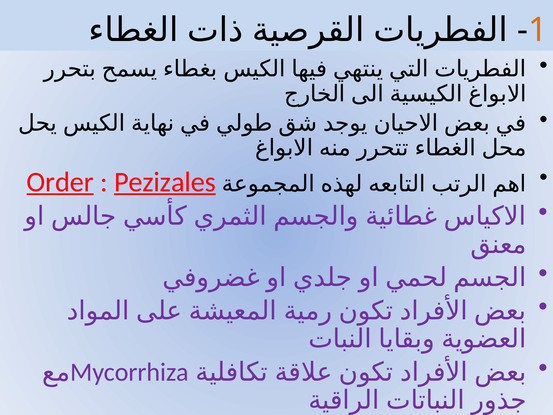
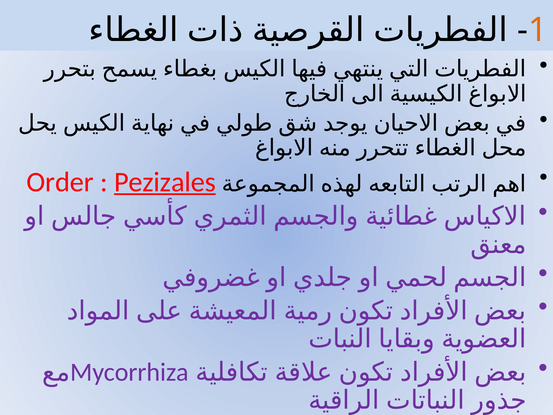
Order underline: present -> none
